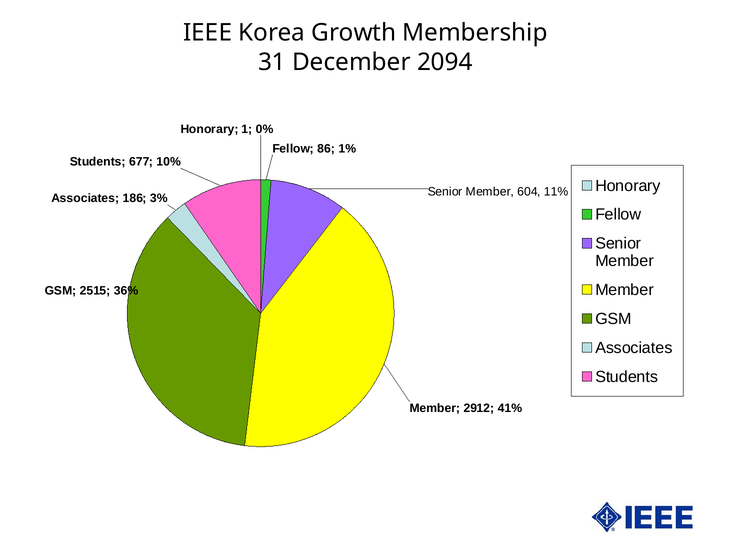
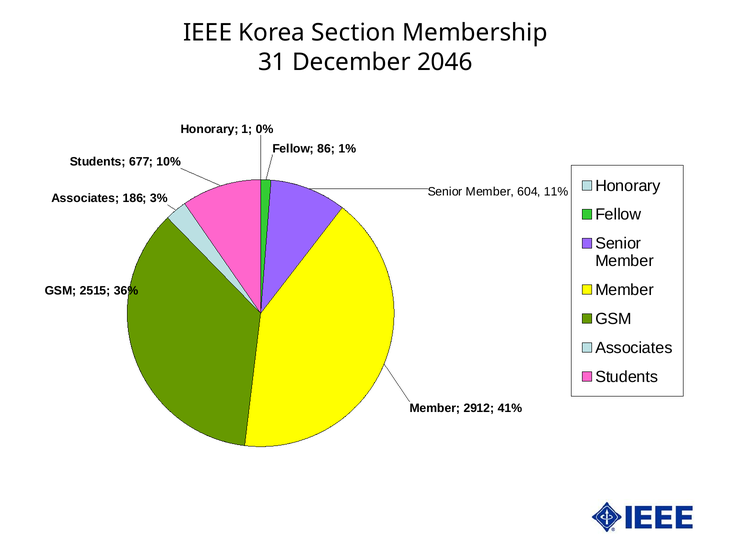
Growth: Growth -> Section
2094: 2094 -> 2046
